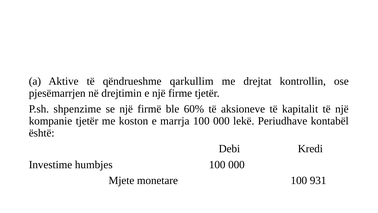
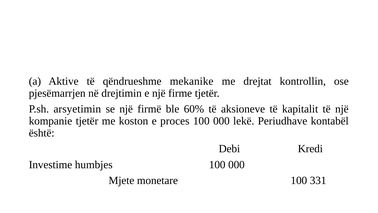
qarkullim: qarkullim -> mekanike
shpenzime: shpenzime -> arsyetimin
marrja: marrja -> proces
931: 931 -> 331
